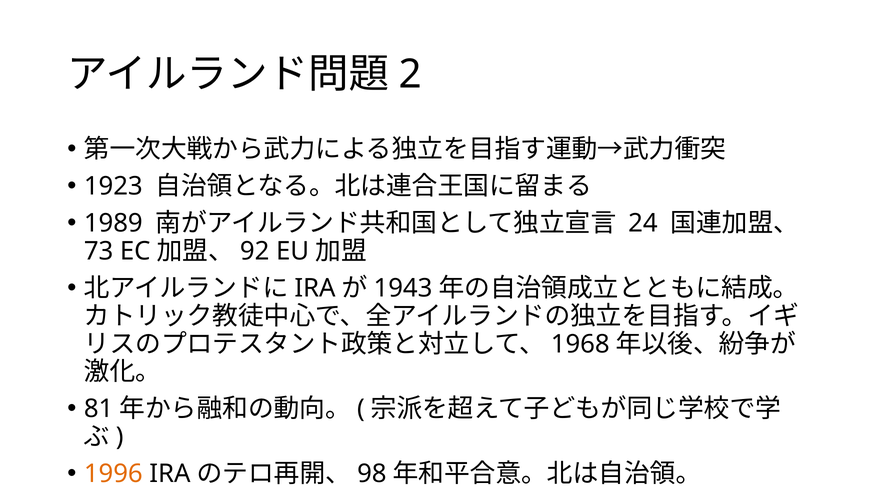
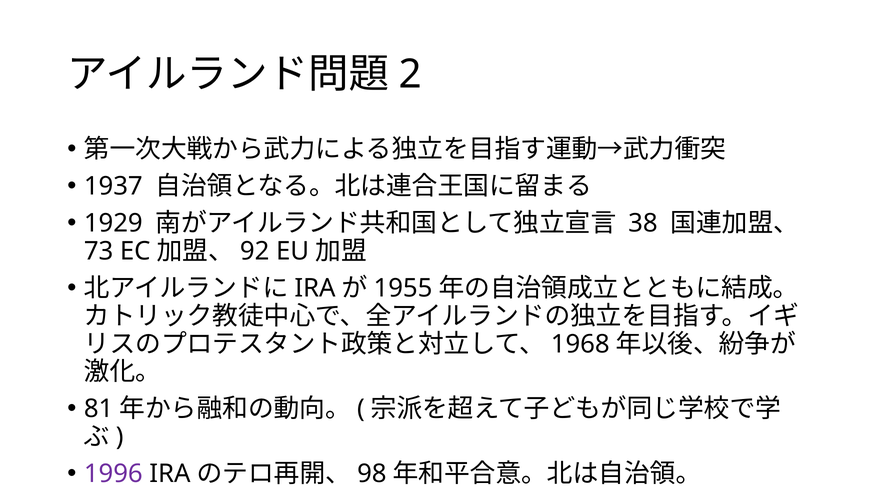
1923: 1923 -> 1937
1989: 1989 -> 1929
24: 24 -> 38
1943: 1943 -> 1955
1996 colour: orange -> purple
